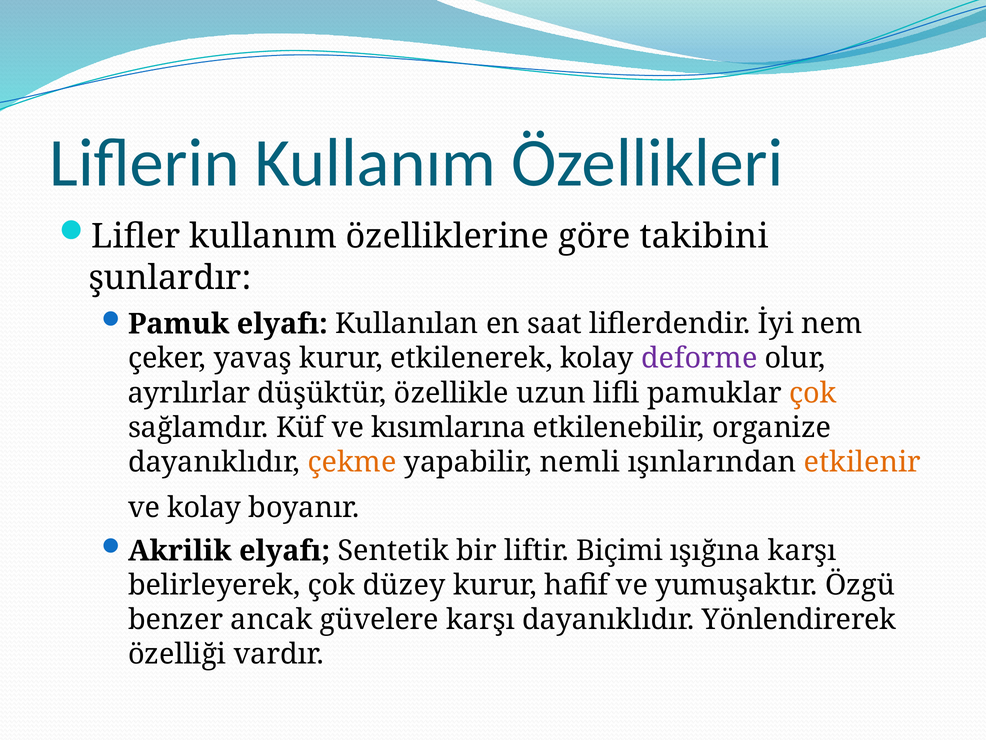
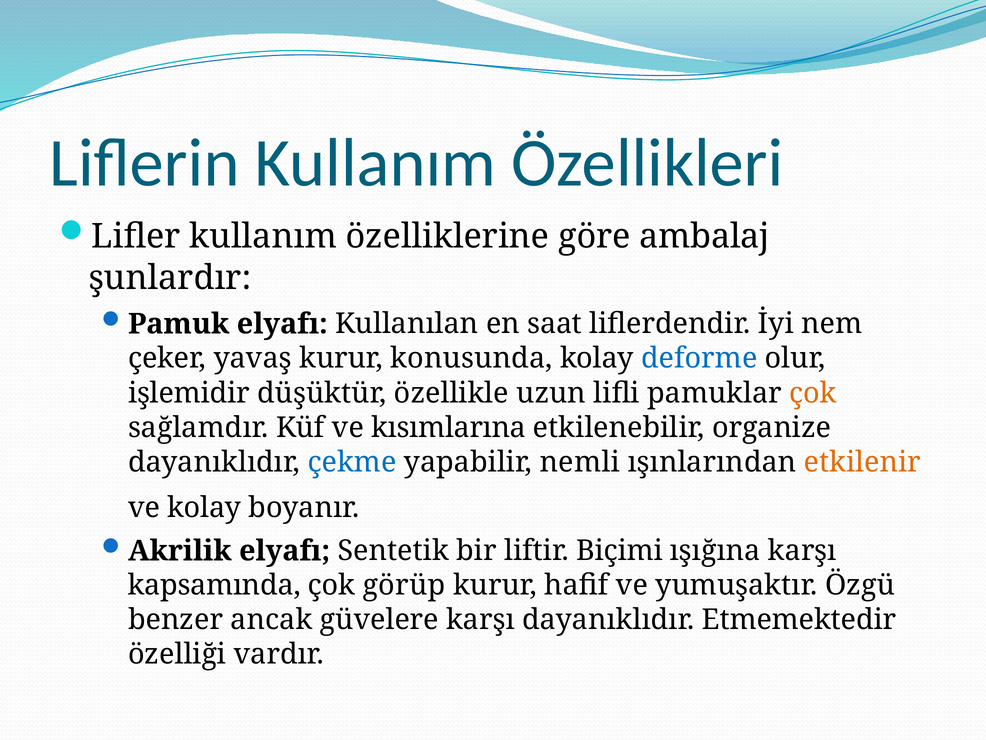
takibini: takibini -> ambalaj
etkilenerek: etkilenerek -> konusunda
deforme colour: purple -> blue
ayrılırlar: ayrılırlar -> işlemidir
çekme colour: orange -> blue
belirleyerek: belirleyerek -> kapsamında
düzey: düzey -> görüp
Yönlendirerek: Yönlendirerek -> Etmemektedir
